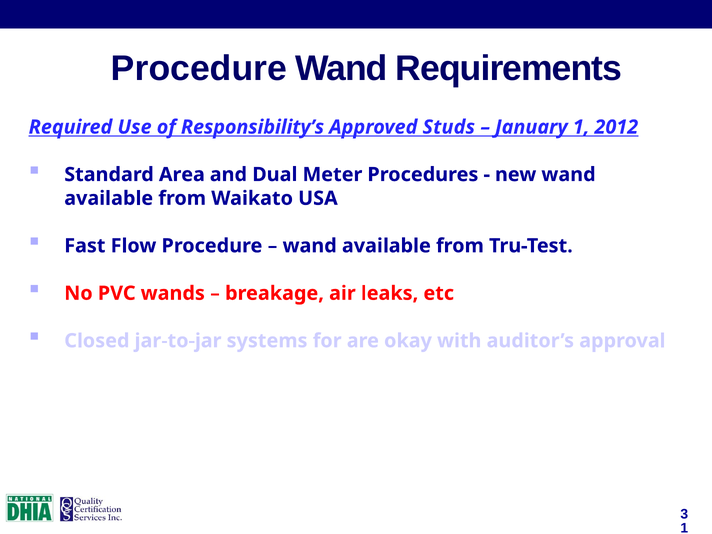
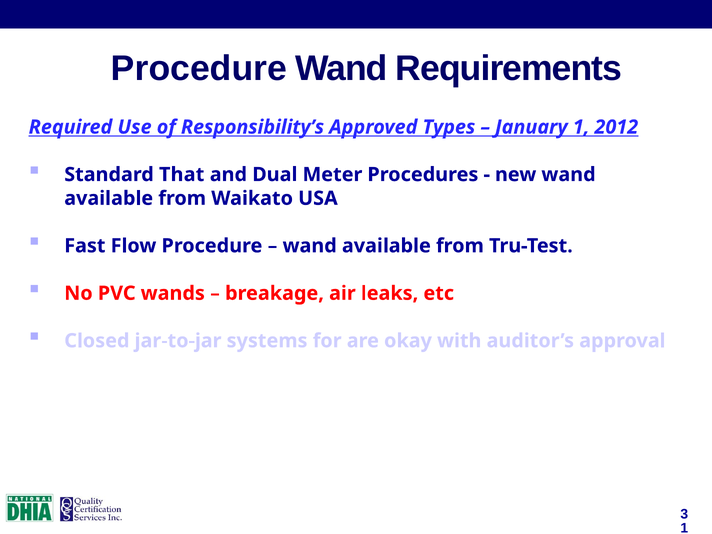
Studs: Studs -> Types
Area: Area -> That
